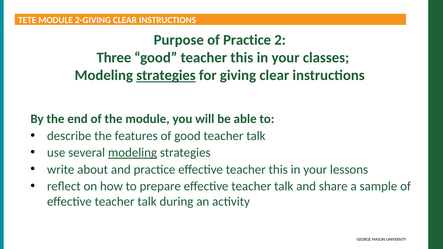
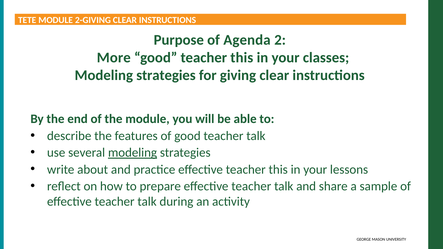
of Practice: Practice -> Agenda
Three: Three -> More
strategies at (166, 76) underline: present -> none
